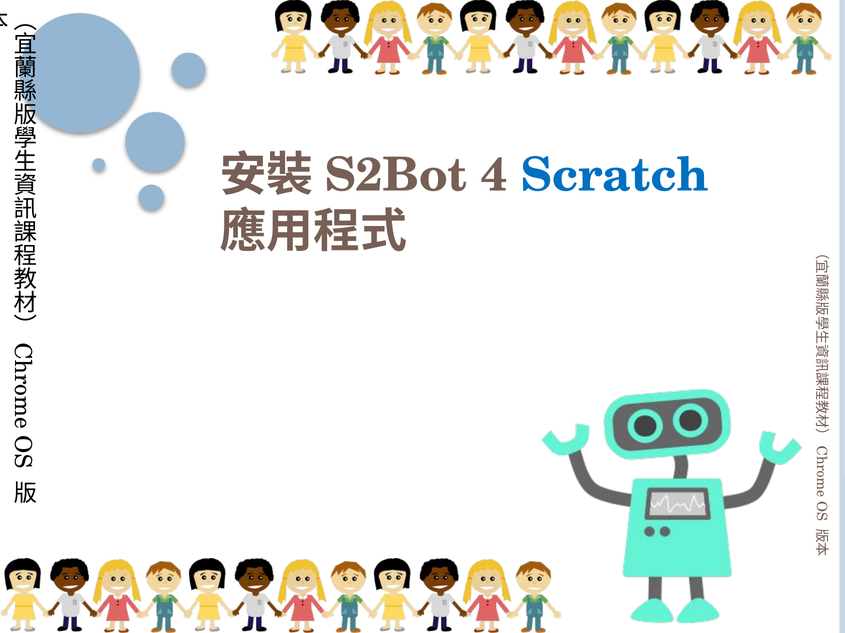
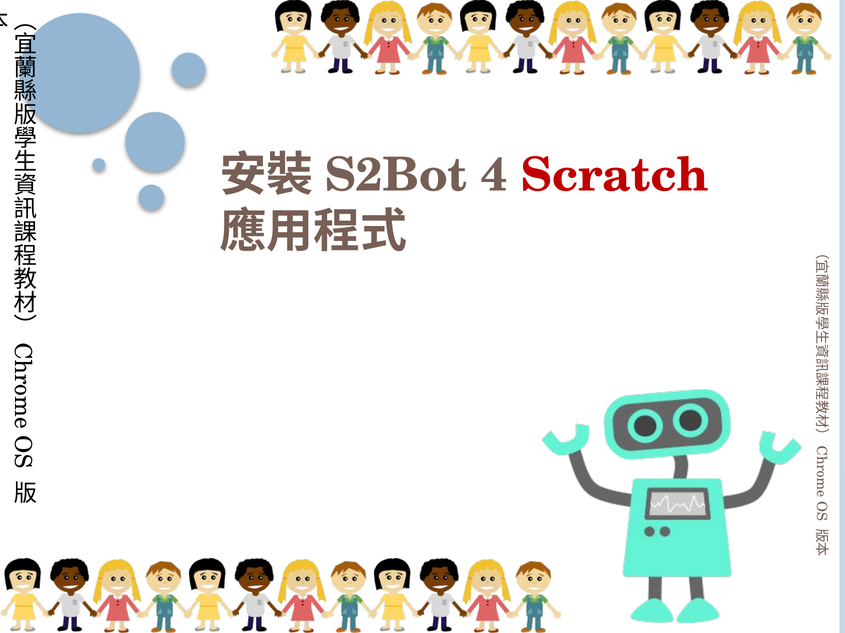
Scratch colour: blue -> red
